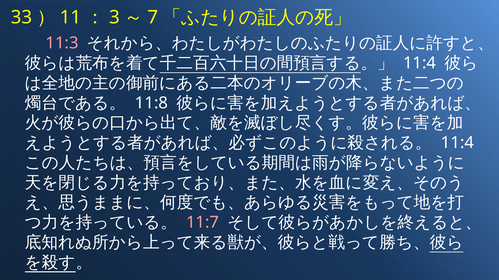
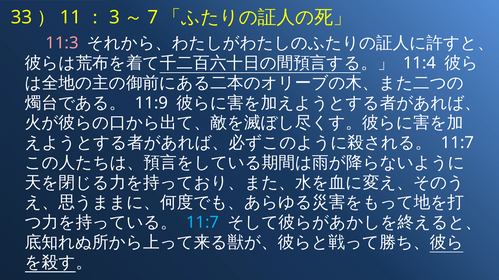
11:8: 11:8 -> 11:9
11:4 at (457, 143): 11:4 -> 11:7
11:7 at (203, 223) colour: pink -> light blue
